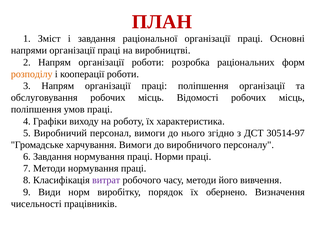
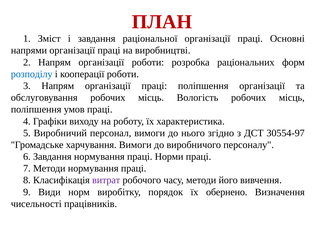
розподілу colour: orange -> blue
Відомості: Відомості -> Вологість
30514-97: 30514-97 -> 30554-97
